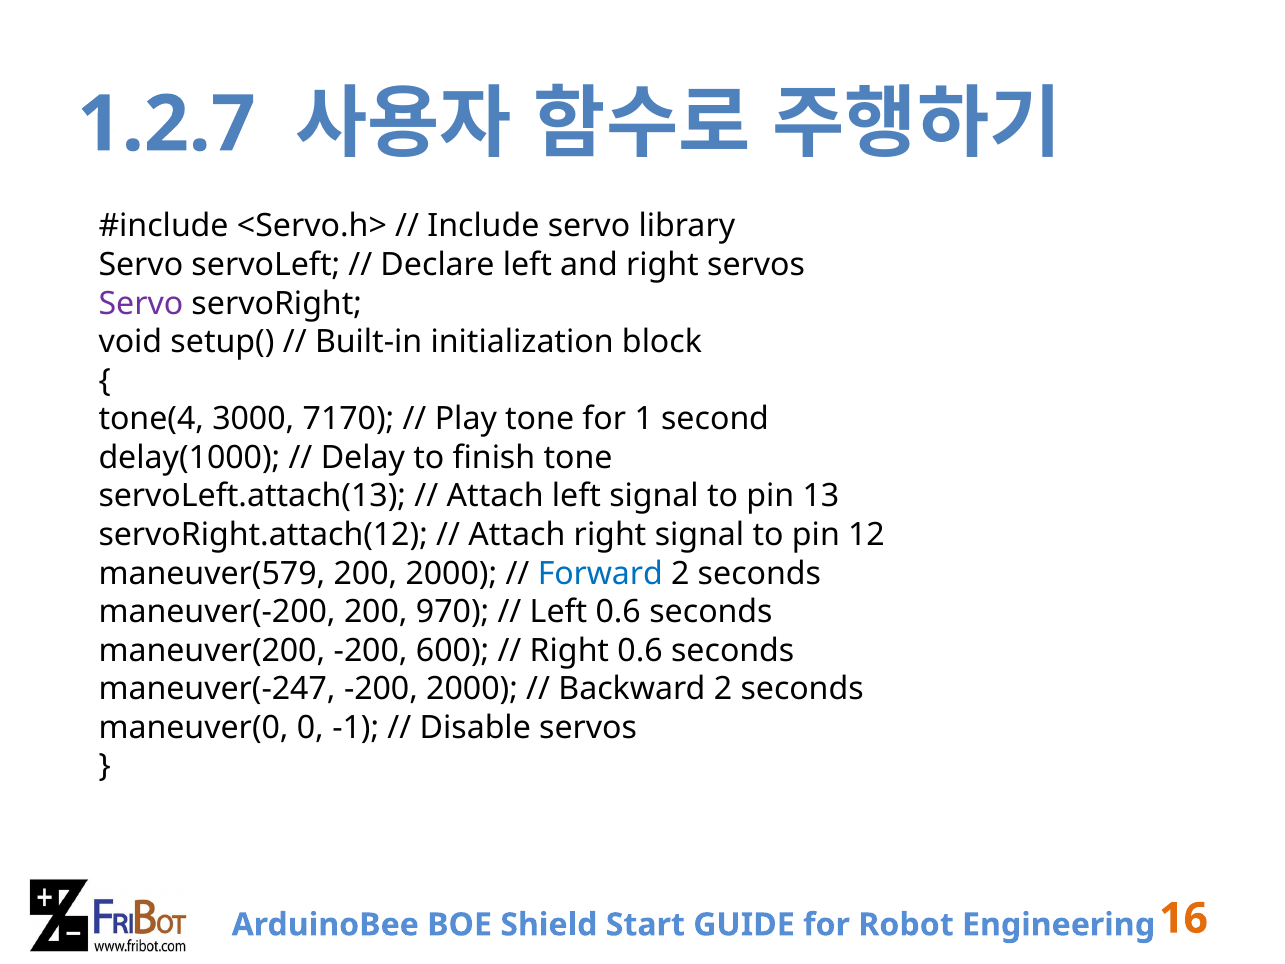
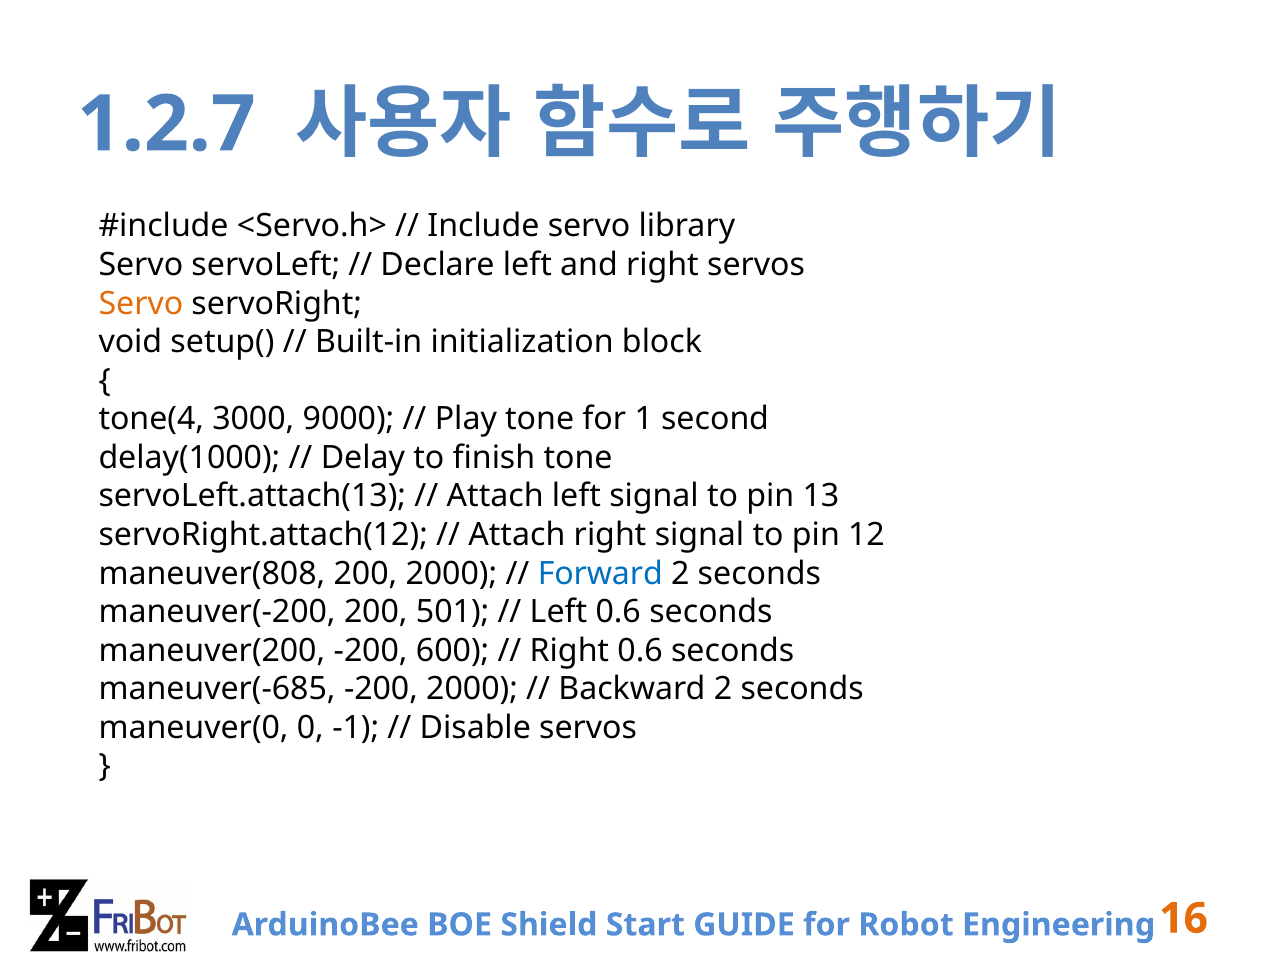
Servo at (141, 303) colour: purple -> orange
7170: 7170 -> 9000
maneuver(579: maneuver(579 -> maneuver(808
970: 970 -> 501
maneuver(-247: maneuver(-247 -> maneuver(-685
